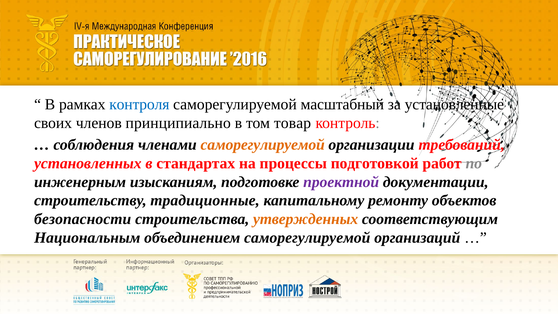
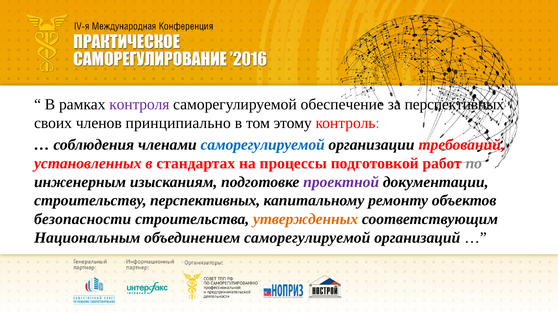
контроля colour: blue -> purple
масштабный: масштабный -> обеспечение
за установленные: установленные -> перспективных
товар: товар -> этому
саморегулируемой at (263, 145) colour: orange -> blue
строительству традиционные: традиционные -> перспективных
